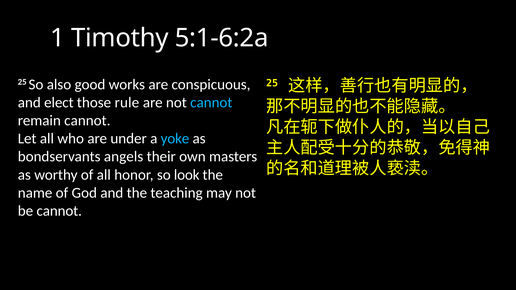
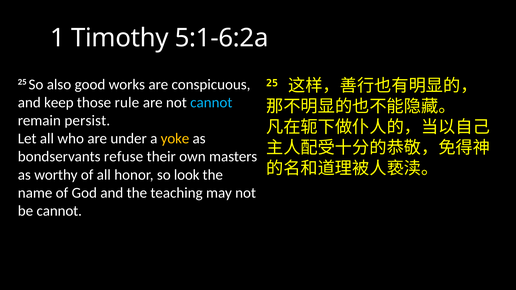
elect: elect -> keep
remain cannot: cannot -> persist
yoke colour: light blue -> yellow
angels: angels -> refuse
